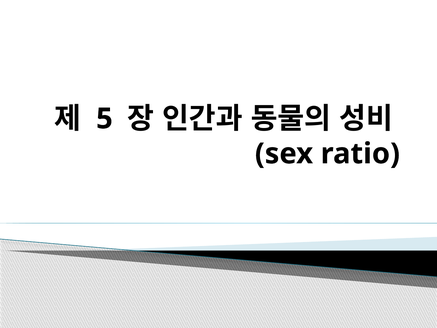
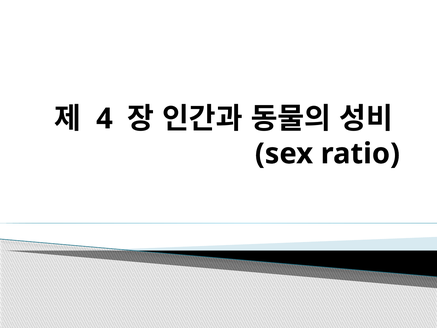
5: 5 -> 4
